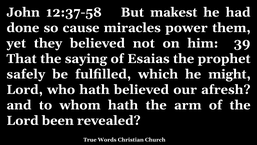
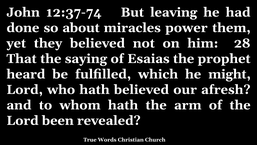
12:37-58: 12:37-58 -> 12:37-74
makest: makest -> leaving
cause: cause -> about
39: 39 -> 28
safely: safely -> heard
